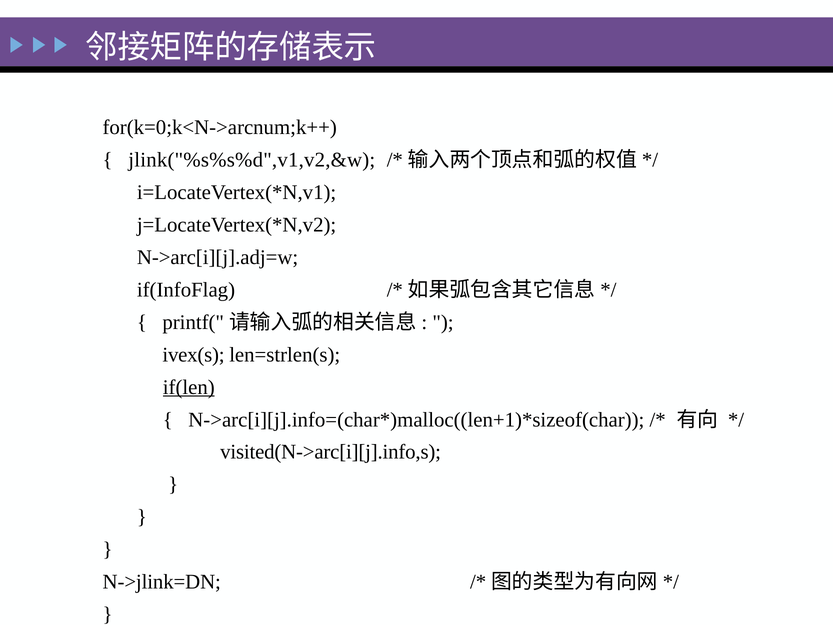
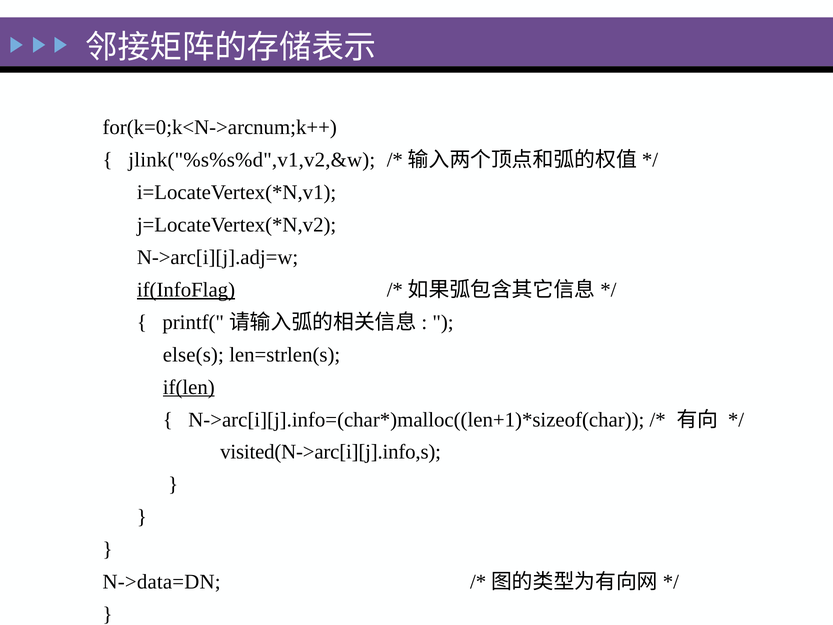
if(InfoFlag underline: none -> present
ivex(s: ivex(s -> else(s
N->jlink=DN: N->jlink=DN -> N->data=DN
